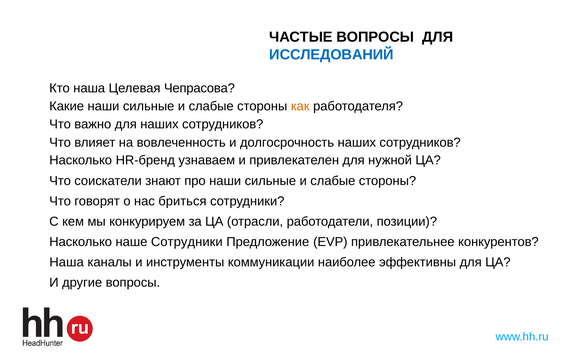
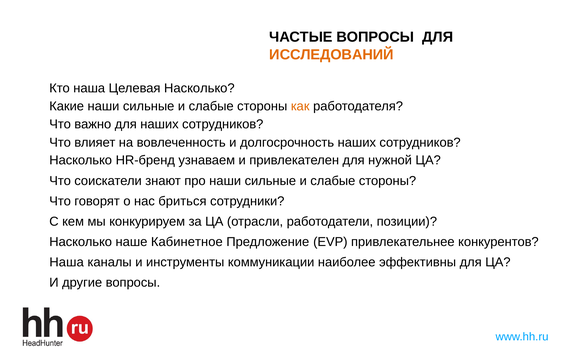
ИССЛЕДОВАНИЙ colour: blue -> orange
Целевая Чепрасова: Чепрасова -> Насколько
наше Сотрудники: Сотрудники -> Кабинетное
